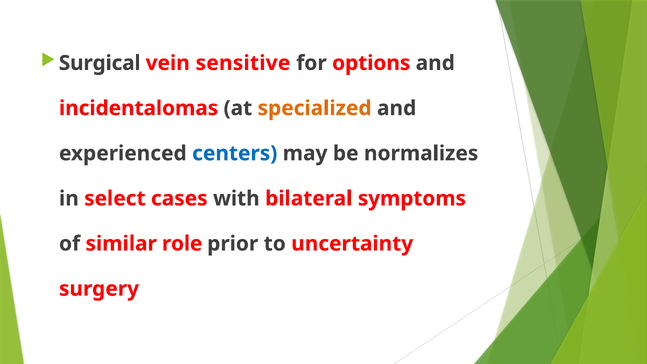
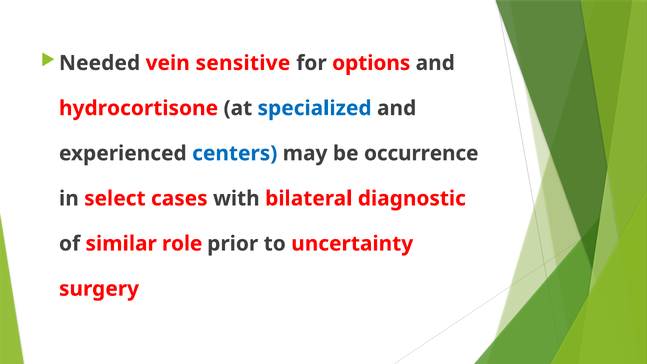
Surgical: Surgical -> Needed
incidentalomas: incidentalomas -> hydrocortisone
specialized colour: orange -> blue
normalizes: normalizes -> occurrence
symptoms: symptoms -> diagnostic
